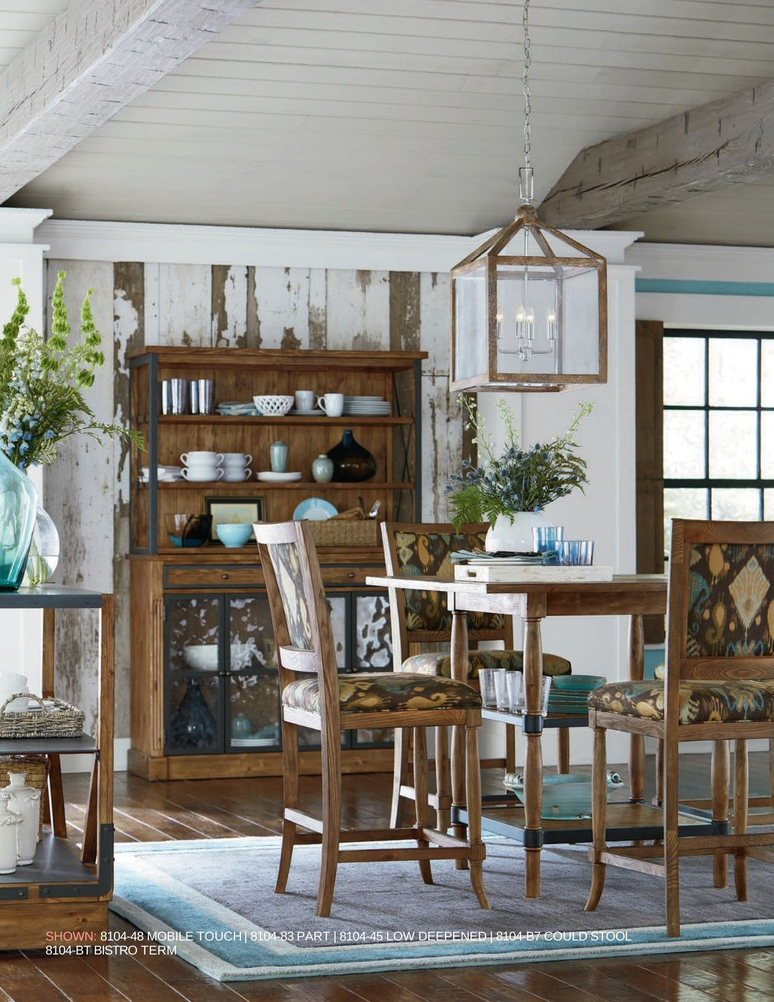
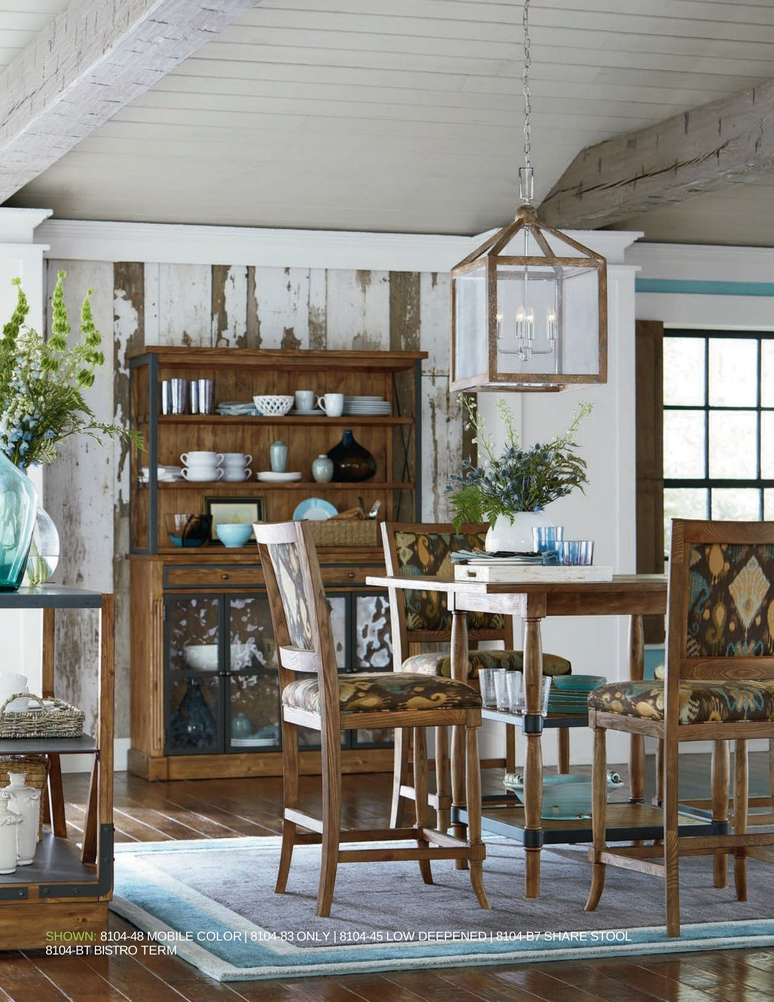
SHOWN colour: pink -> light green
TOUCH: TOUCH -> COLOR
PART: PART -> ONLY
COULD: COULD -> SHARE
